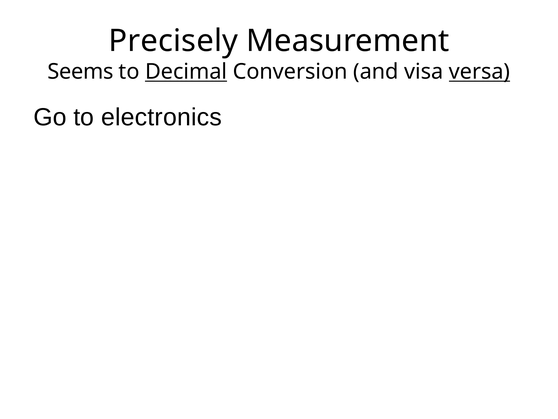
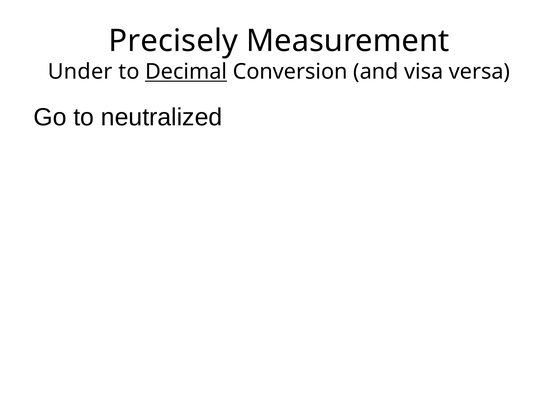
Seems: Seems -> Under
versa underline: present -> none
electronics: electronics -> neutralized
